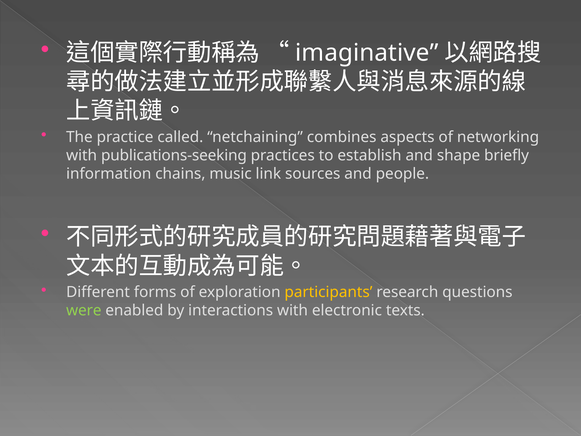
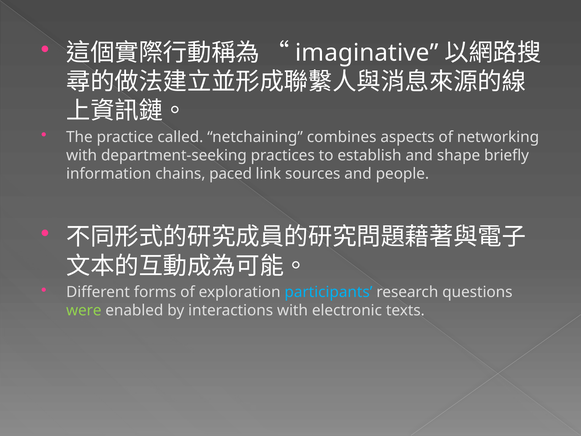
publications-seeking: publications-seeking -> department-seeking
music: music -> paced
participants colour: yellow -> light blue
